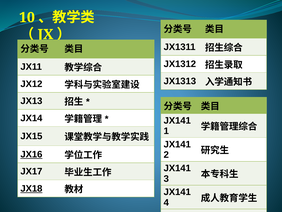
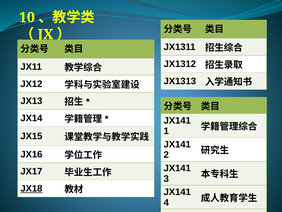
JX16 underline: present -> none
